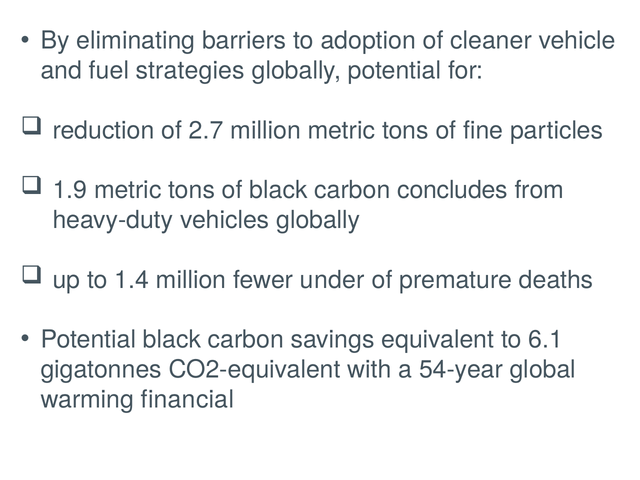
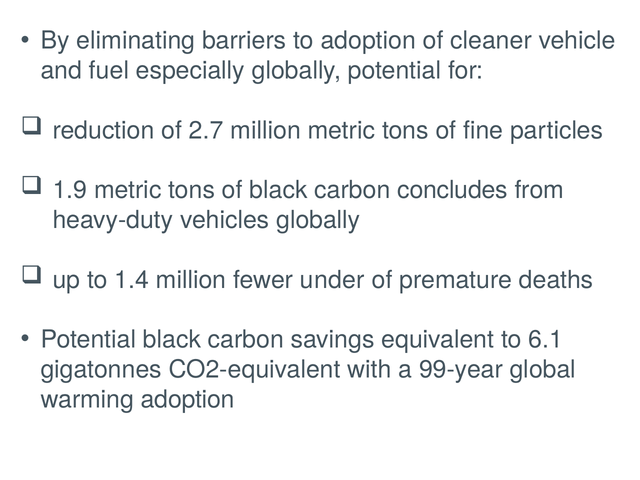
strategies: strategies -> especially
54-year: 54-year -> 99-year
warming financial: financial -> adoption
